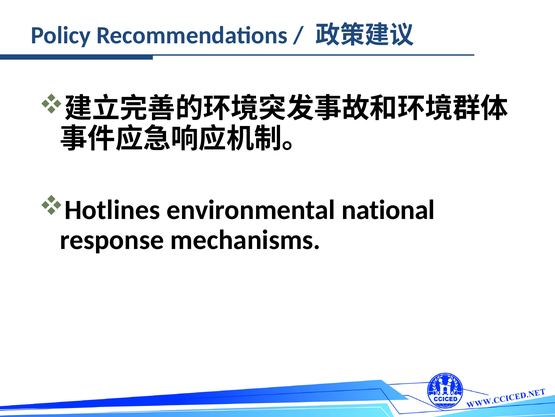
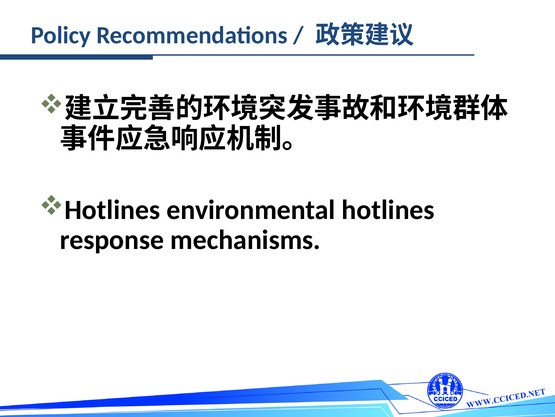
environmental national: national -> hotlines
